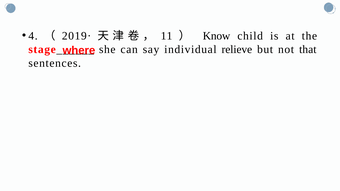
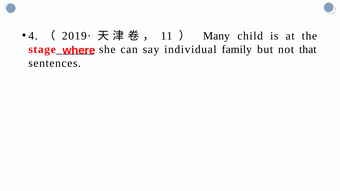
Know: Know -> Many
relieve: relieve -> family
